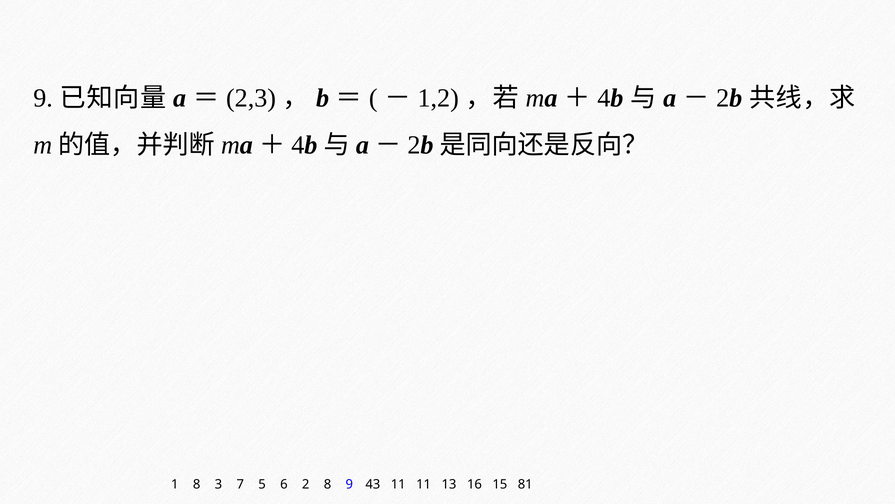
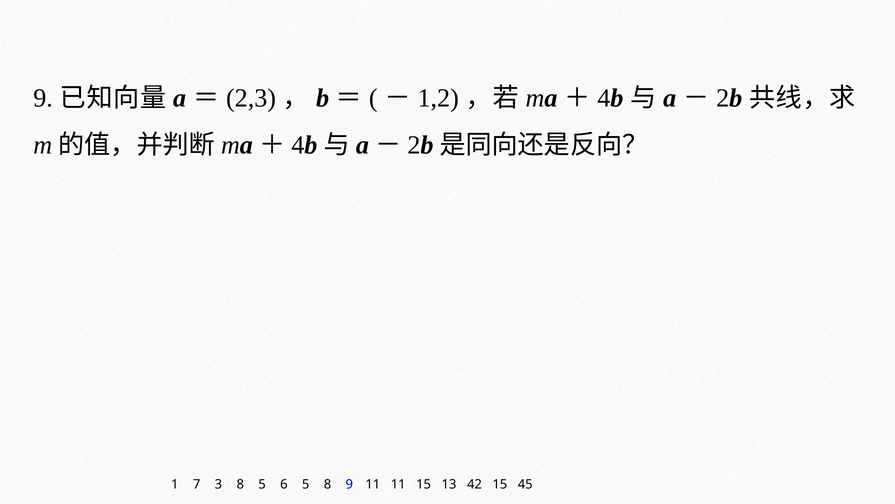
1 8: 8 -> 7
3 7: 7 -> 8
6 2: 2 -> 5
9 43: 43 -> 11
11 11: 11 -> 15
16: 16 -> 42
81: 81 -> 45
